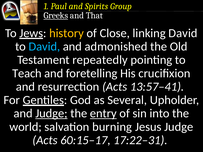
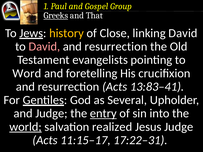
Spirits: Spirits -> Gospel
David at (44, 47) colour: light blue -> pink
admonished at (116, 47): admonished -> resurrection
repeatedly: repeatedly -> evangelists
Teach: Teach -> Word
13:57–41: 13:57–41 -> 13:83–41
Judge at (51, 114) underline: present -> none
world underline: none -> present
burning: burning -> realized
60:15–17: 60:15–17 -> 11:15–17
